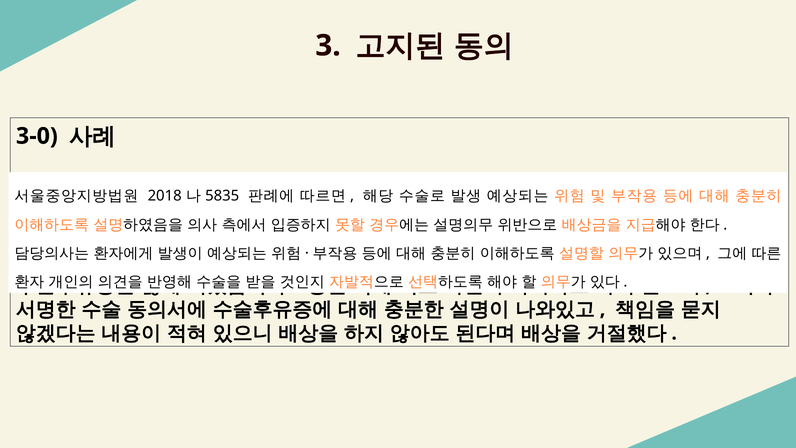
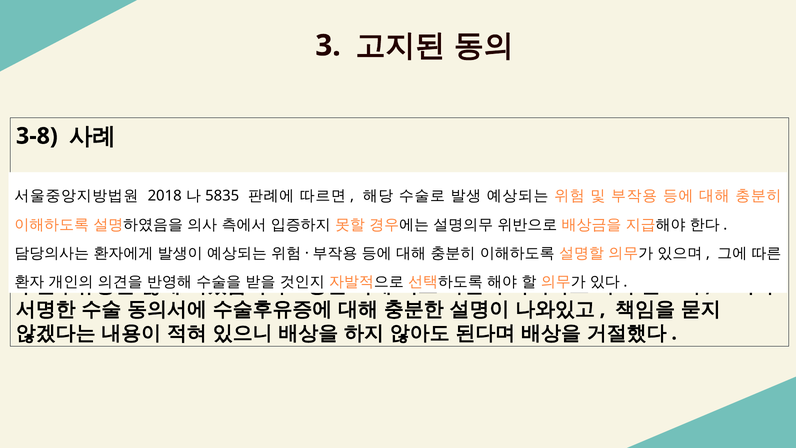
3-0: 3-0 -> 3-8
